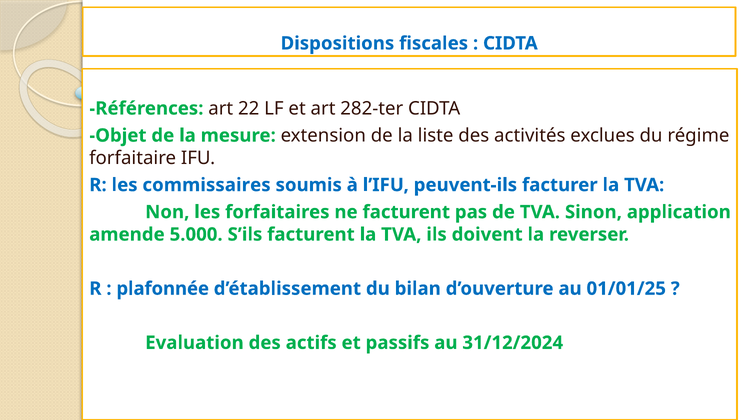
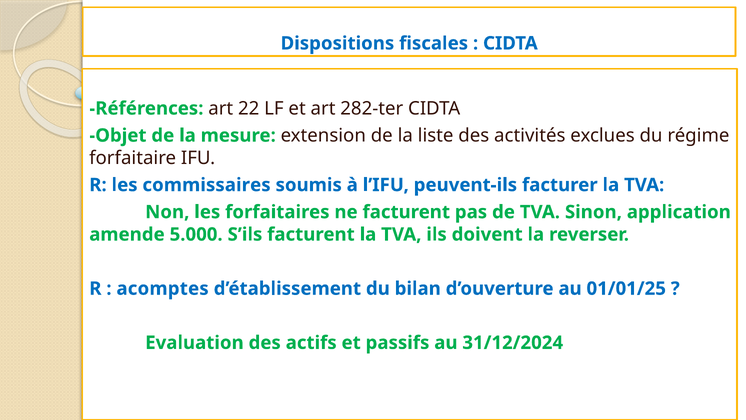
plafonnée: plafonnée -> acomptes
